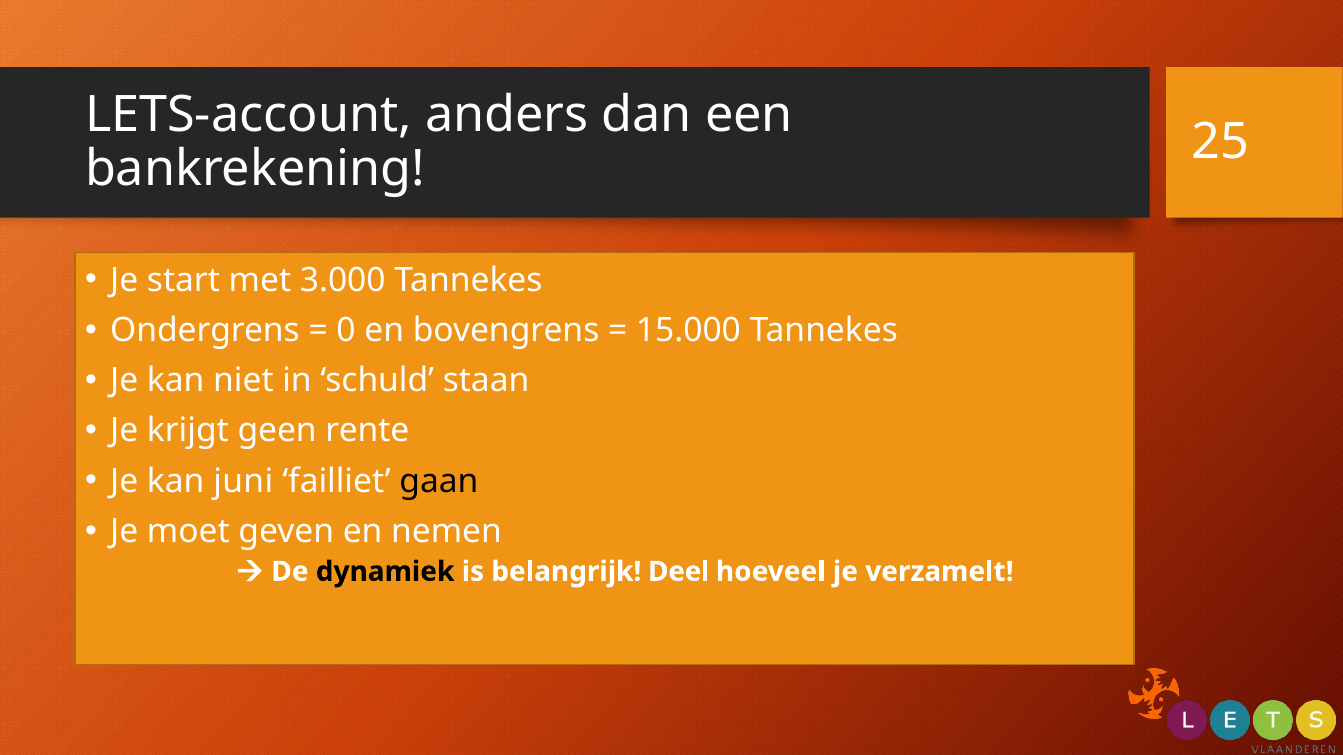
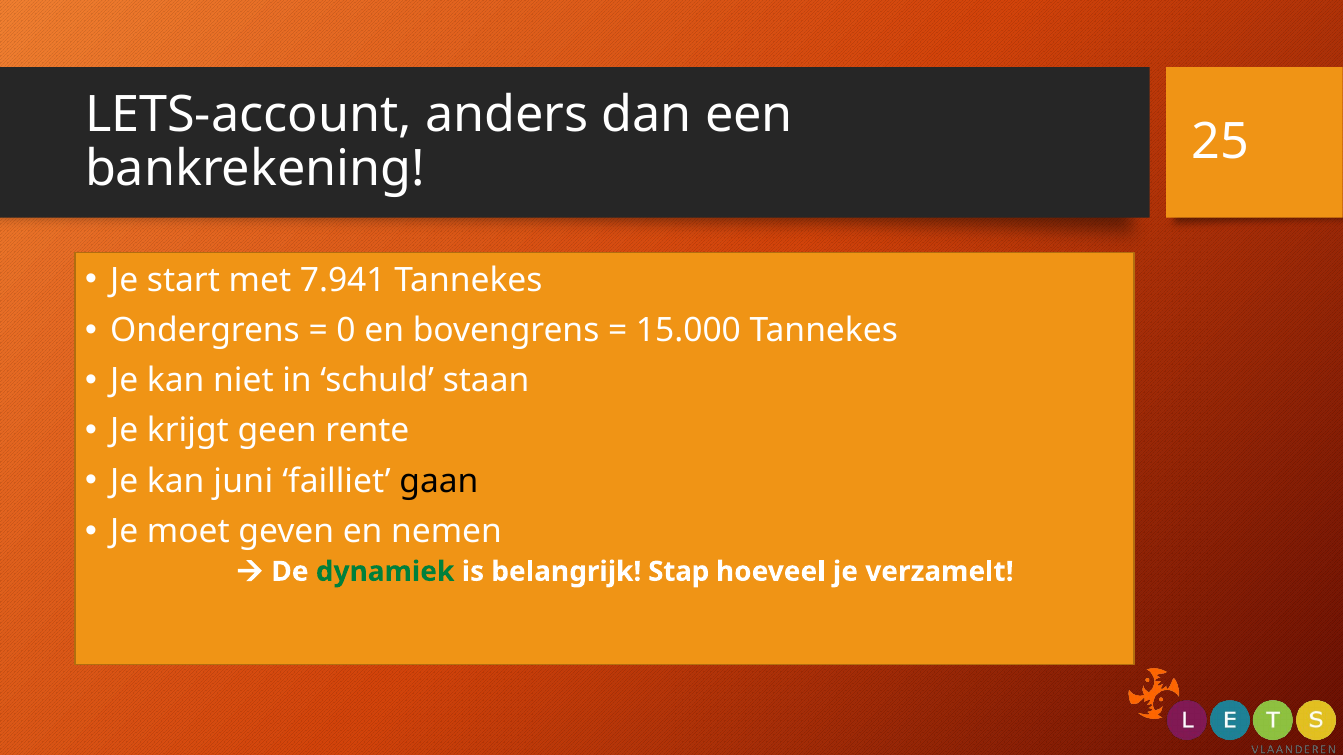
3.000: 3.000 -> 7.941
dynamiek colour: black -> green
Deel: Deel -> Stap
